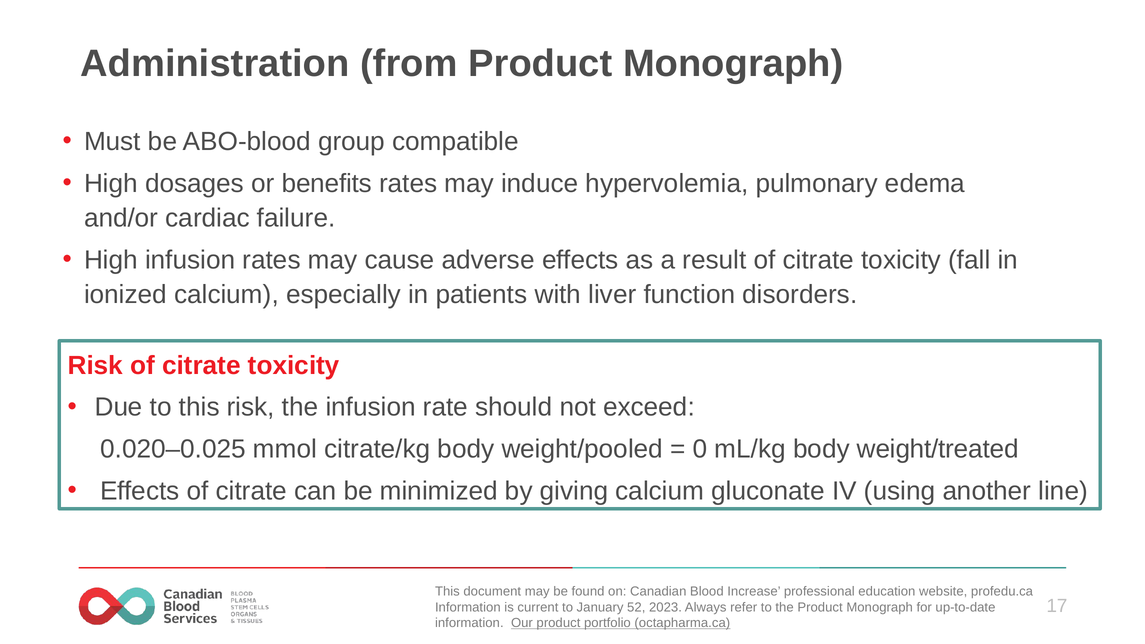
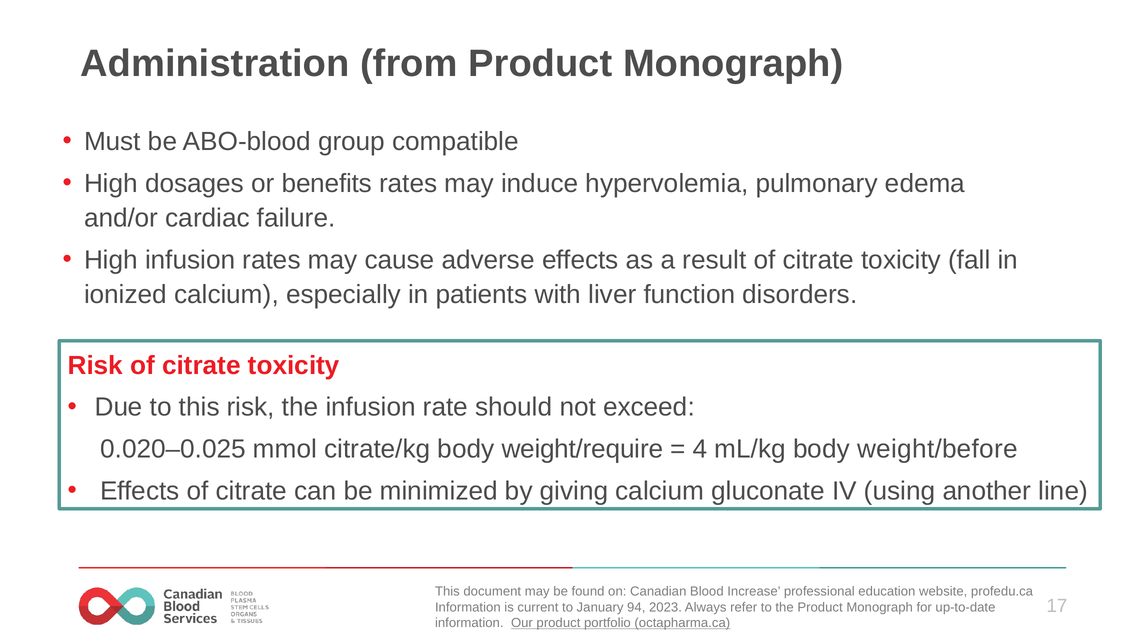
weight/pooled: weight/pooled -> weight/require
0: 0 -> 4
weight/treated: weight/treated -> weight/before
52: 52 -> 94
